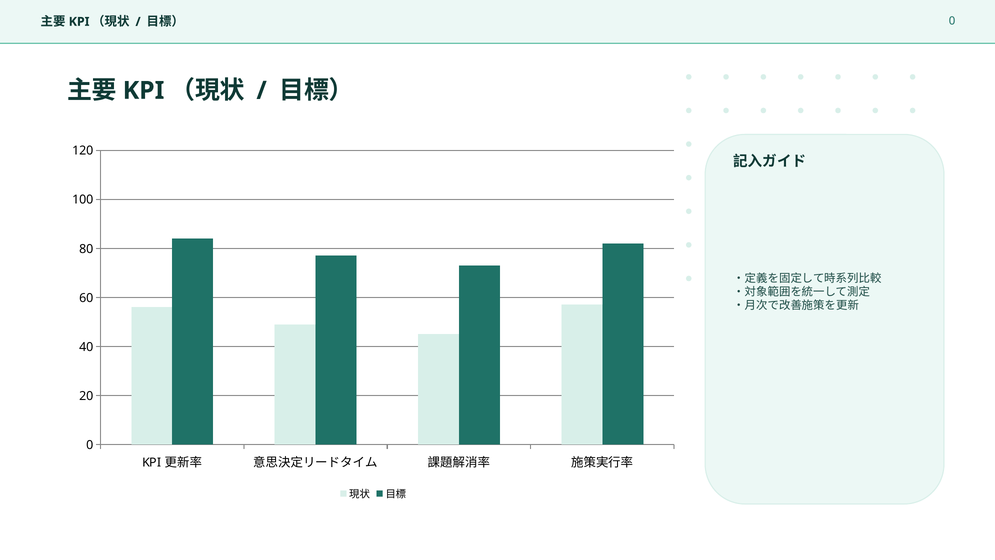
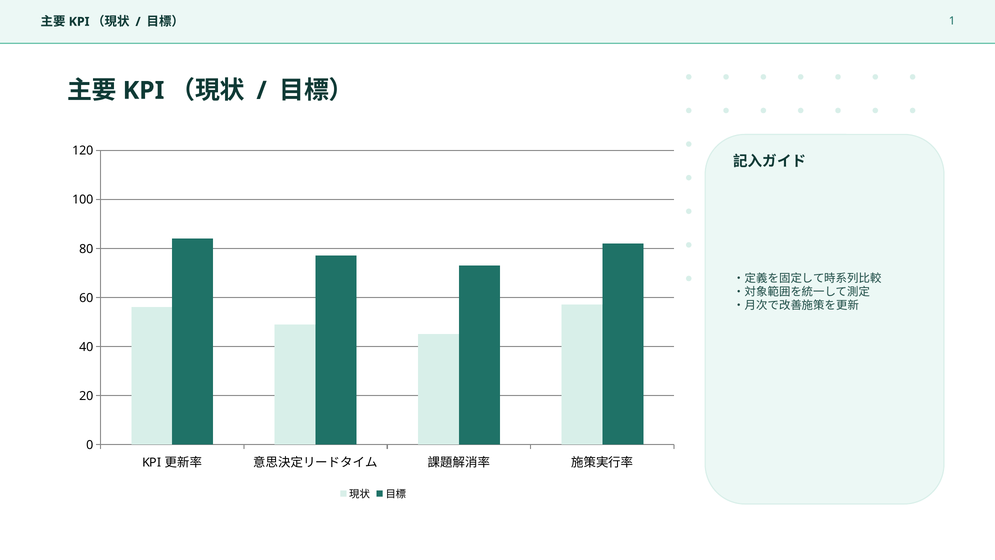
0 at (952, 21): 0 -> 1
